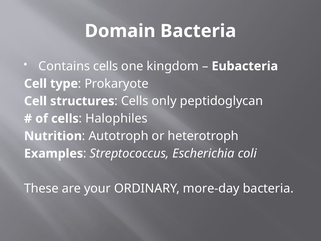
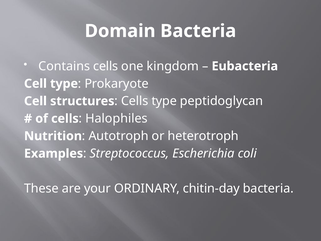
Cells only: only -> type
more-day: more-day -> chitin-day
